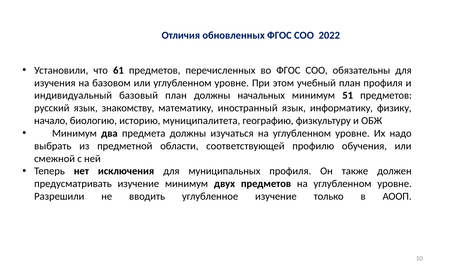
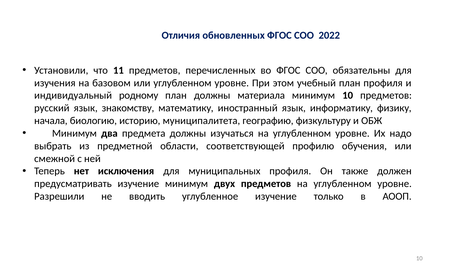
61: 61 -> 11
базовый: базовый -> родному
начальных: начальных -> материала
минимум 51: 51 -> 10
начало: начало -> начала
